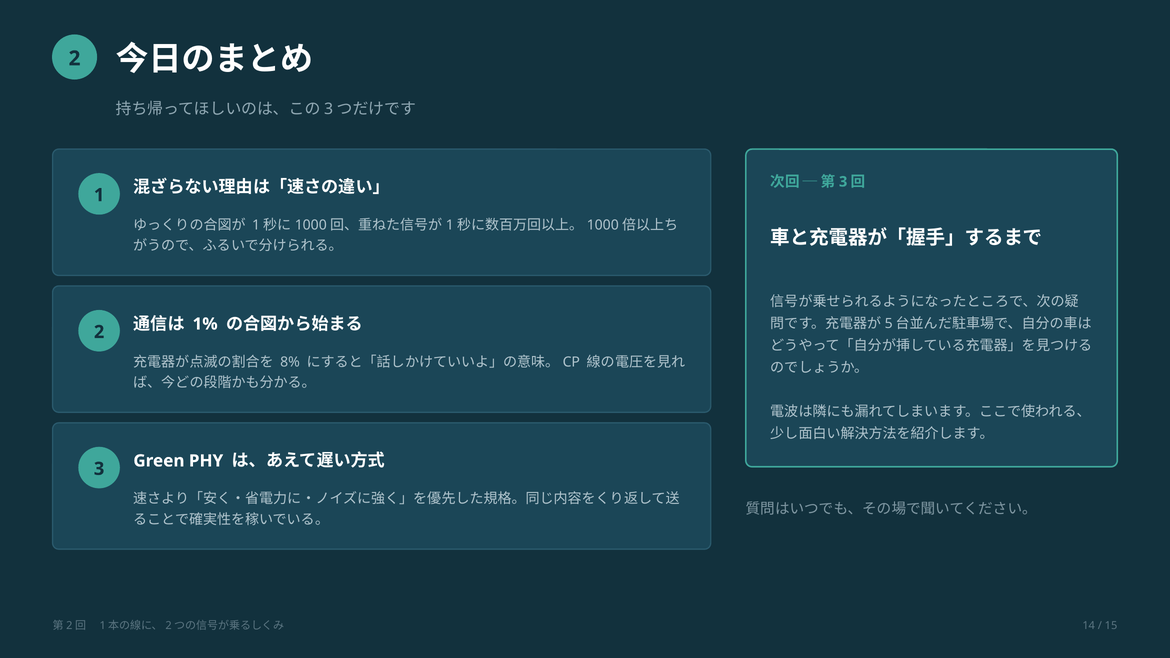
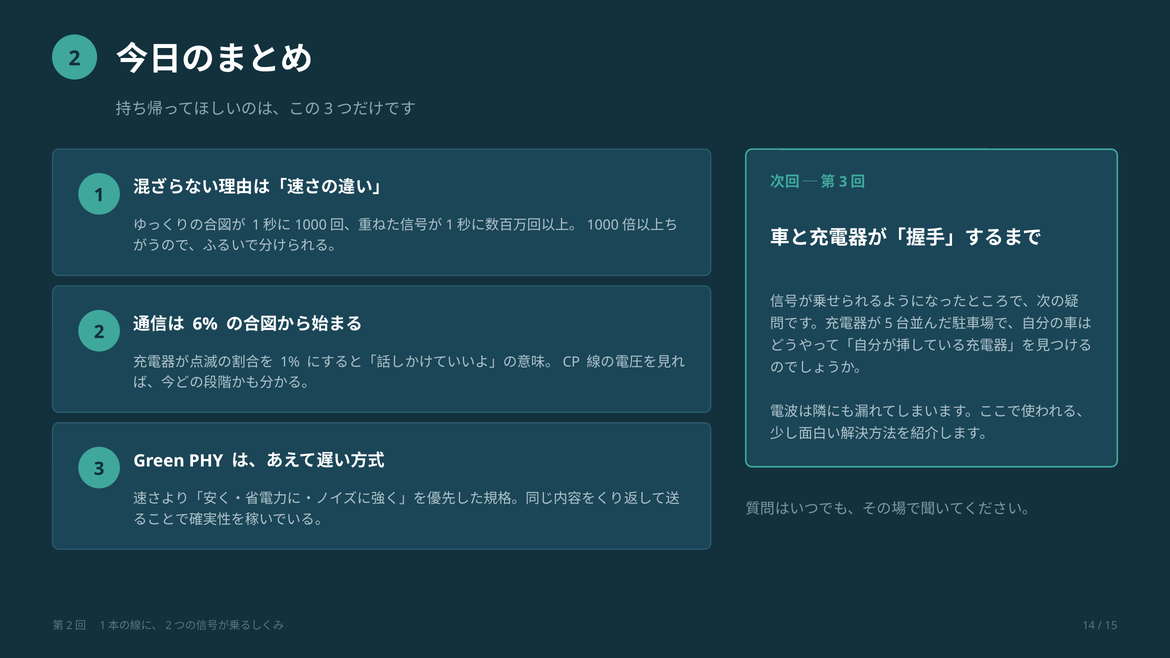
1%: 1% -> 6%
8%: 8% -> 1%
